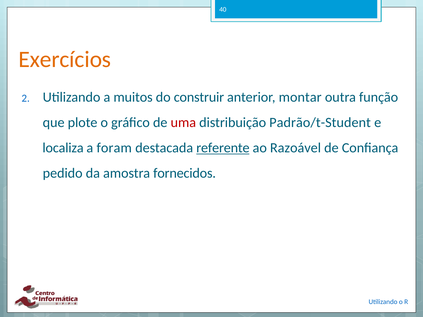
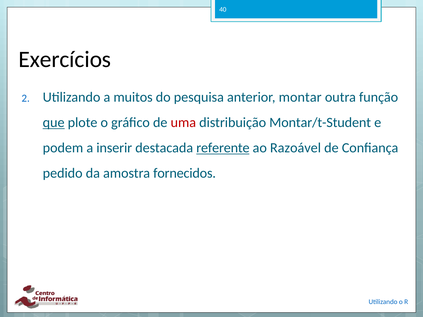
Exercícios colour: orange -> black
construir: construir -> pesquisa
que underline: none -> present
Padrão/t-Student: Padrão/t-Student -> Montar/t-Student
localiza: localiza -> podem
foram: foram -> inserir
